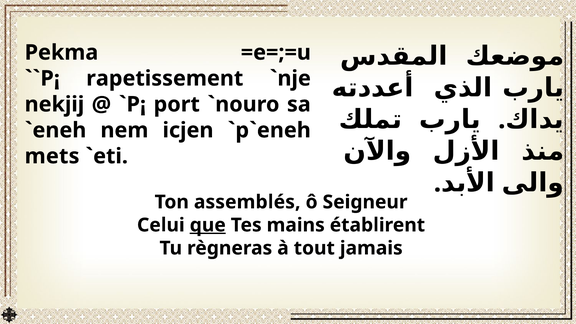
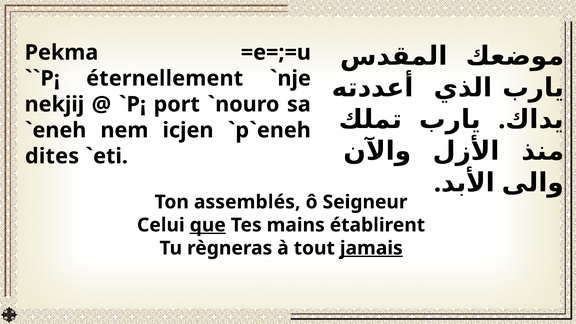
rapetissement: rapetissement -> éternellement
mets: mets -> dites
jamais underline: none -> present
